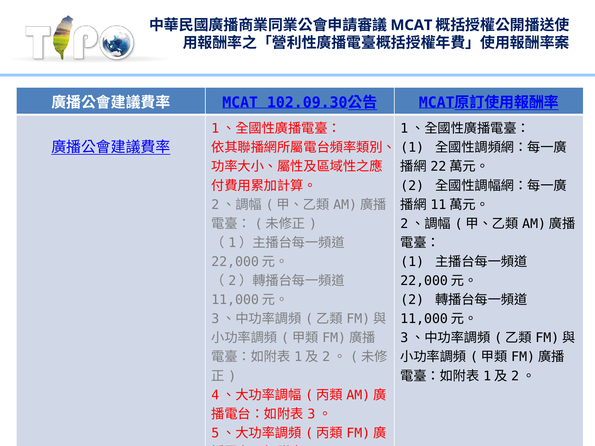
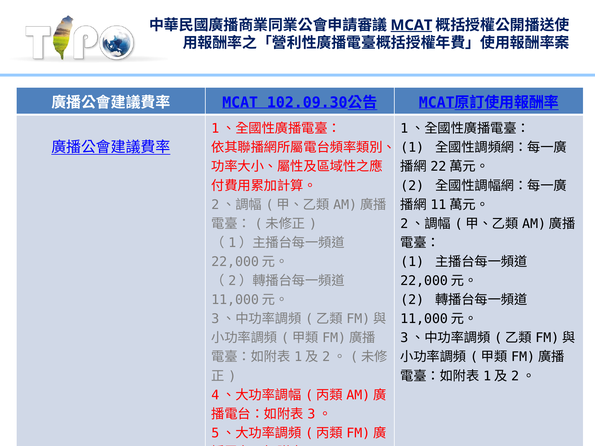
MCAT at (411, 25) underline: none -> present
